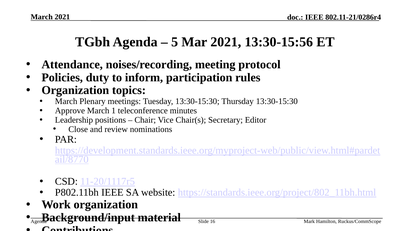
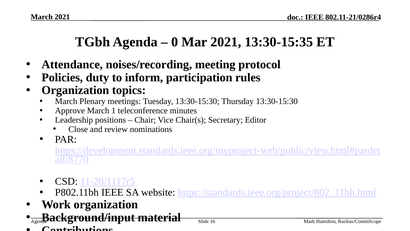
5: 5 -> 0
13:30-15:56: 13:30-15:56 -> 13:30-15:35
